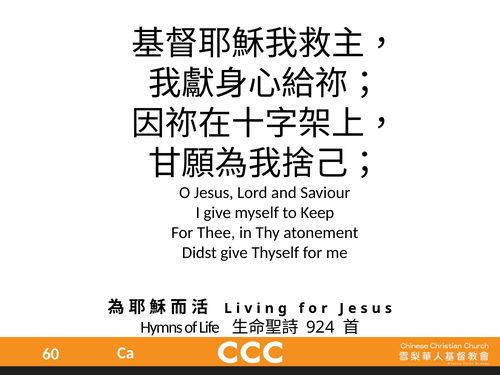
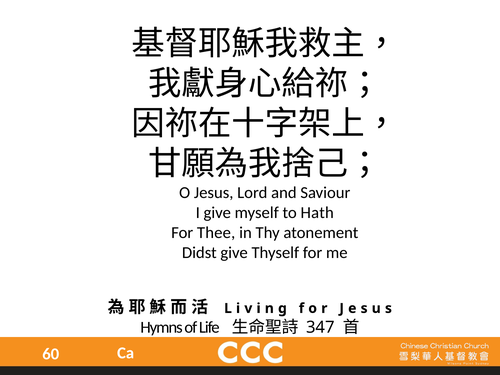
Keep: Keep -> Hath
924: 924 -> 347
